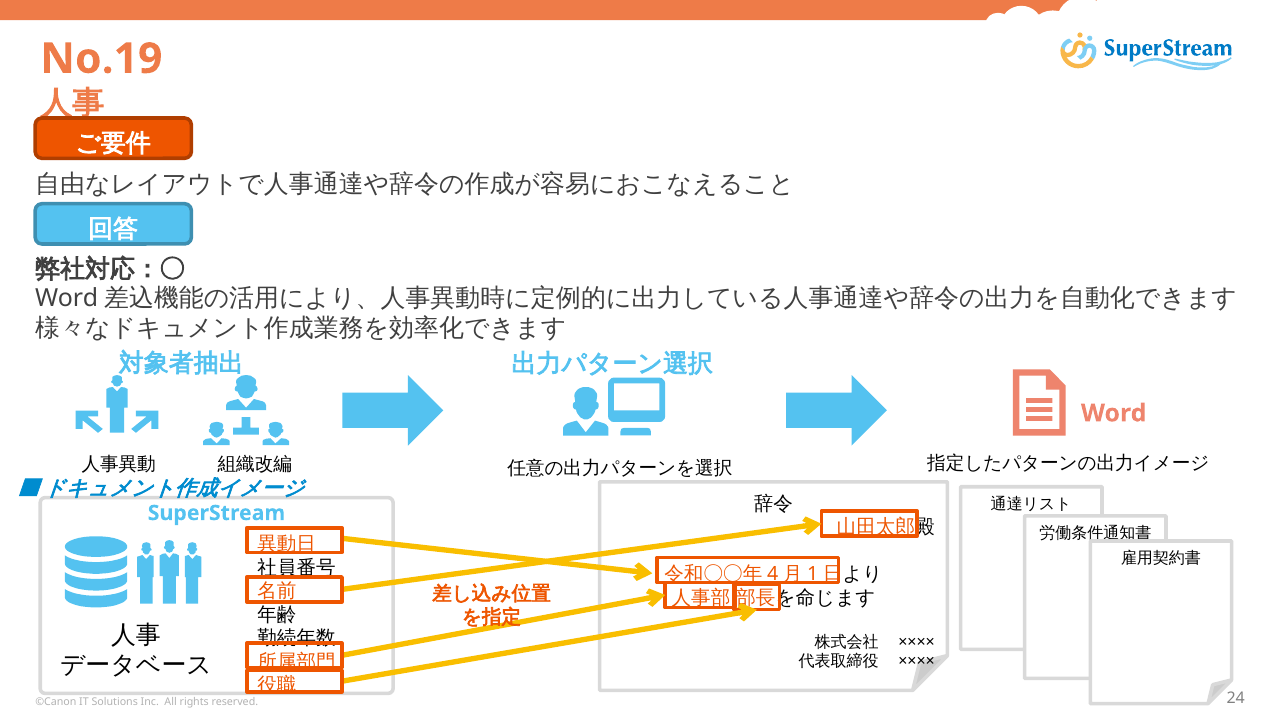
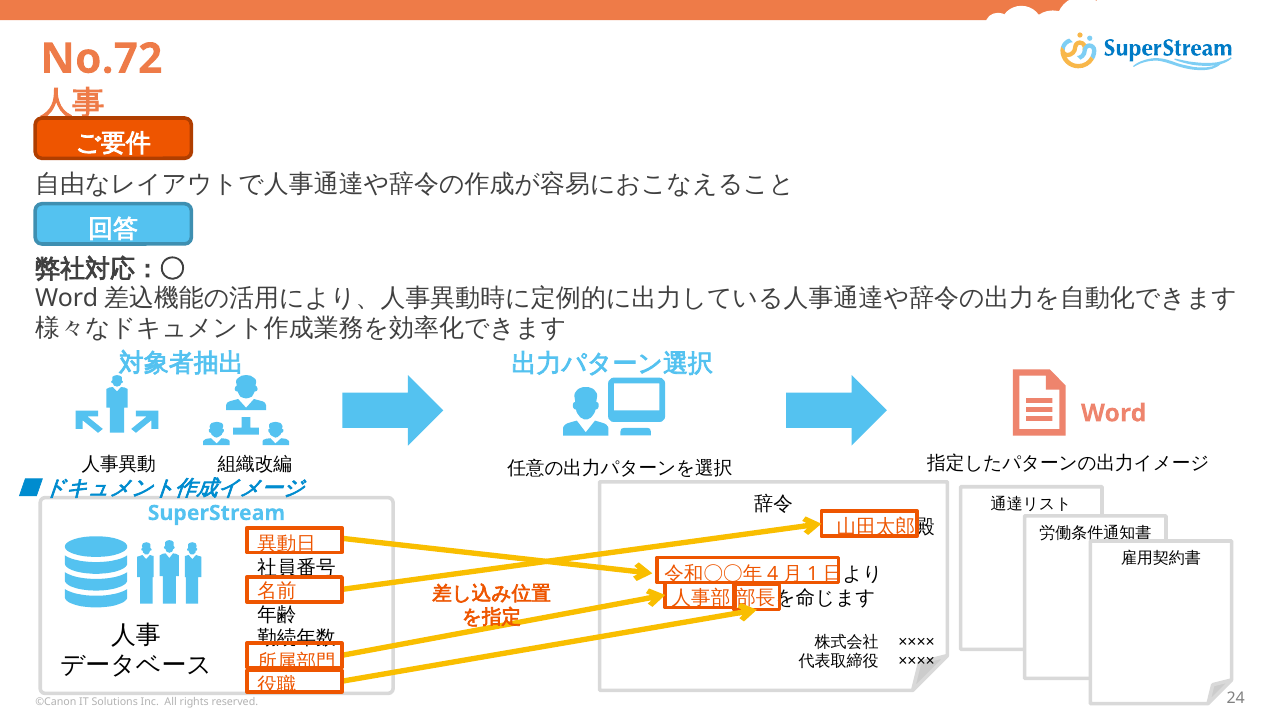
No.19: No.19 -> No.72
